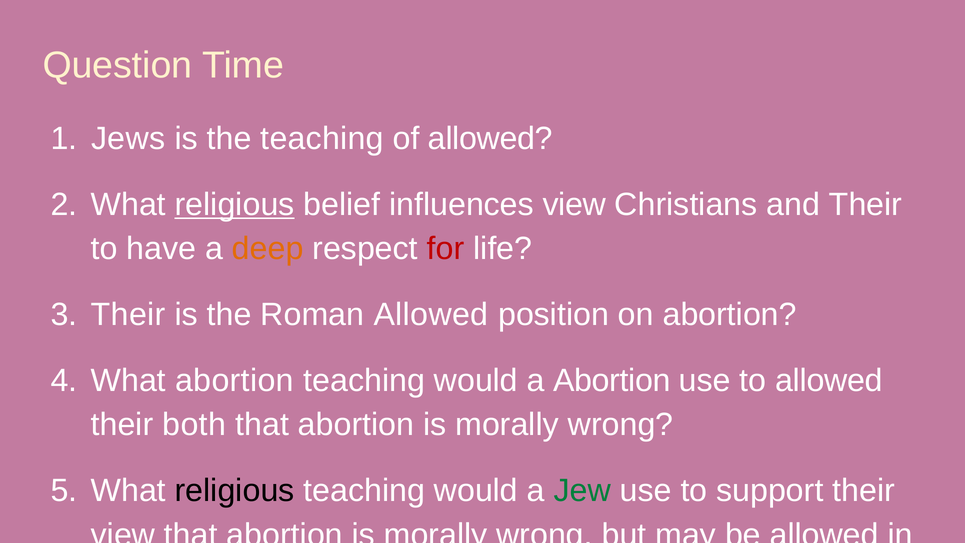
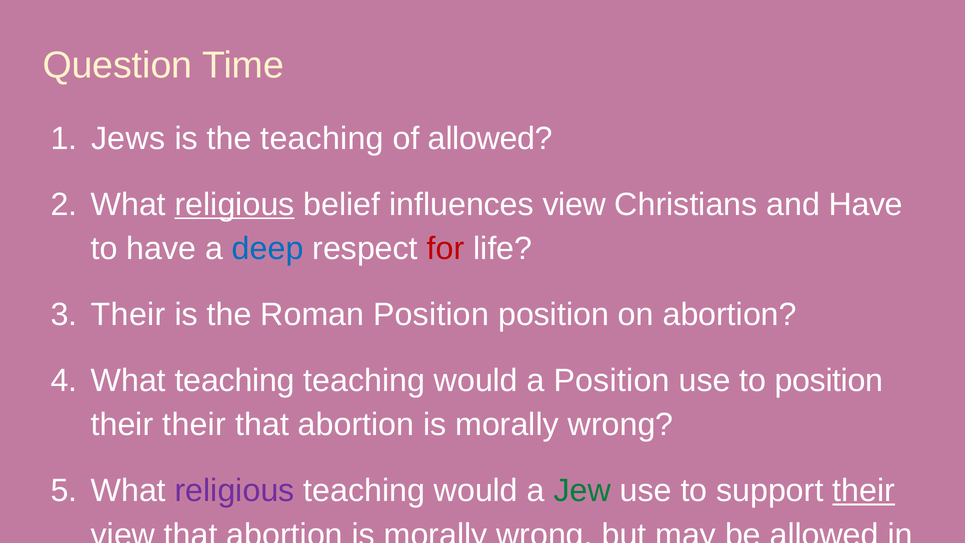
and Their: Their -> Have
deep colour: orange -> blue
Roman Allowed: Allowed -> Position
What abortion: abortion -> teaching
a Abortion: Abortion -> Position
to allowed: allowed -> position
their both: both -> their
religious at (235, 490) colour: black -> purple
their at (864, 490) underline: none -> present
